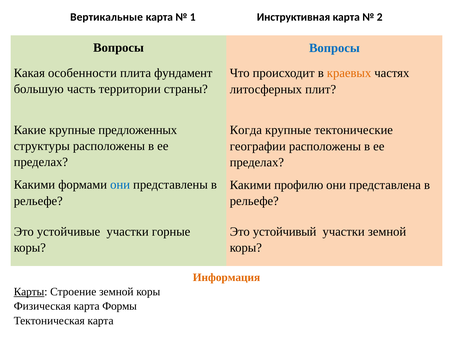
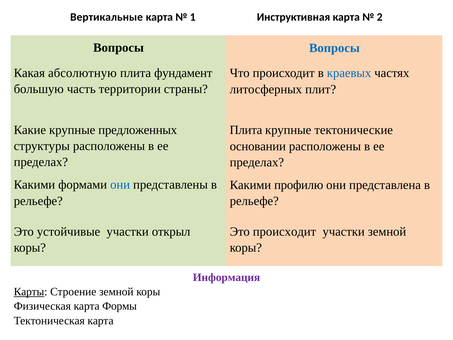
особенности: особенности -> абсолютную
краевых colour: orange -> blue
Когда at (246, 130): Когда -> Плита
географии: географии -> основании
горные: горные -> открыл
Это устойчивый: устойчивый -> происходит
Информация colour: orange -> purple
